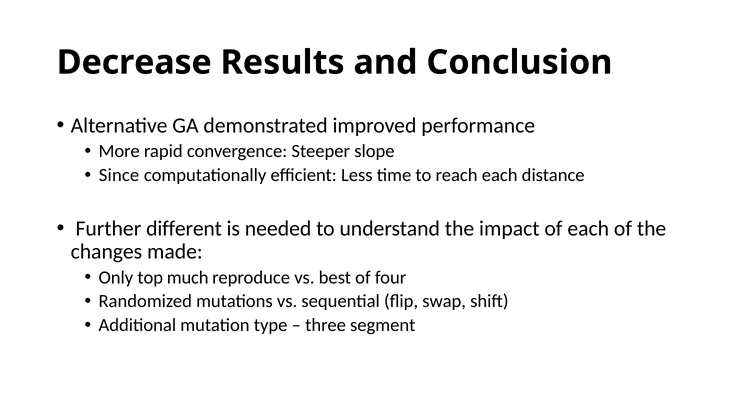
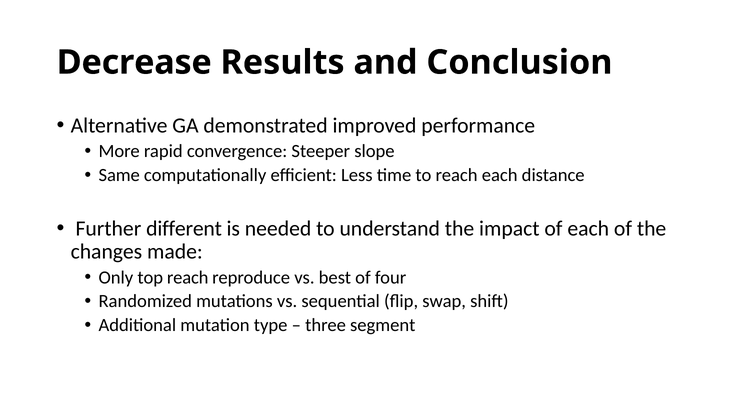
Since: Since -> Same
top much: much -> reach
